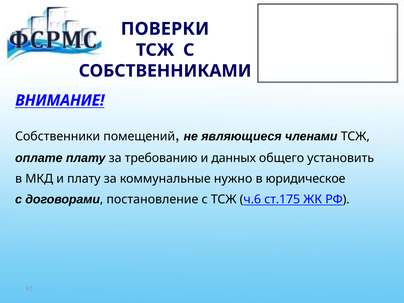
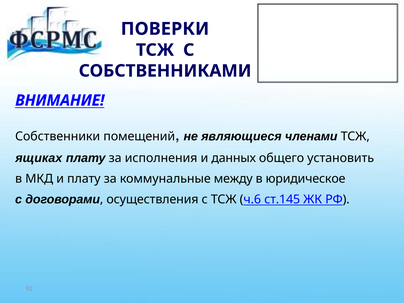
оплате: оплате -> ящиках
требованию: требованию -> исполнения
нужно: нужно -> между
постановление: постановление -> осуществления
ст.175: ст.175 -> ст.145
